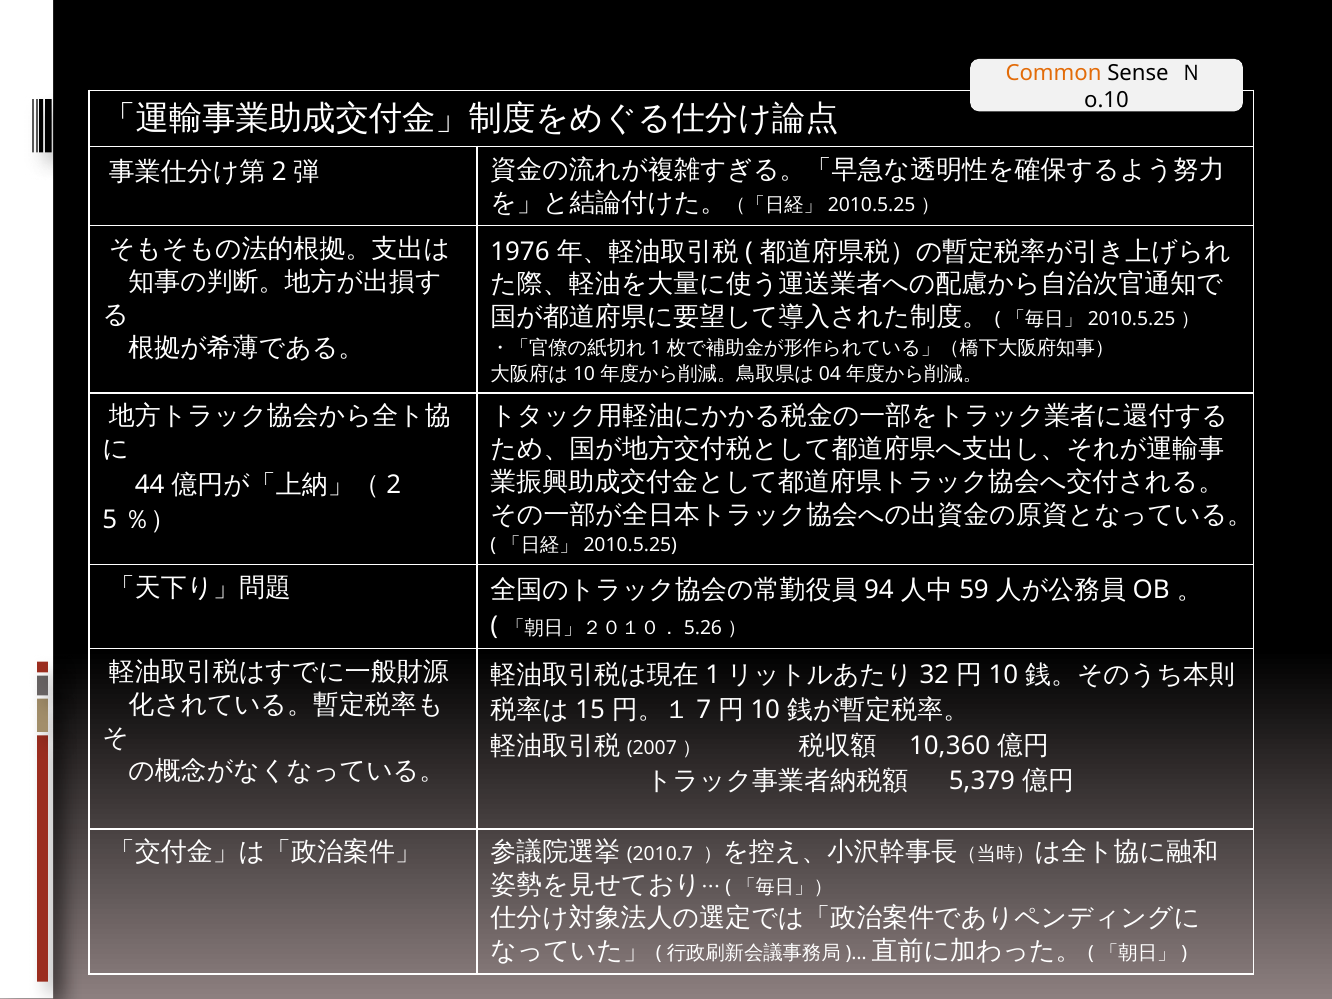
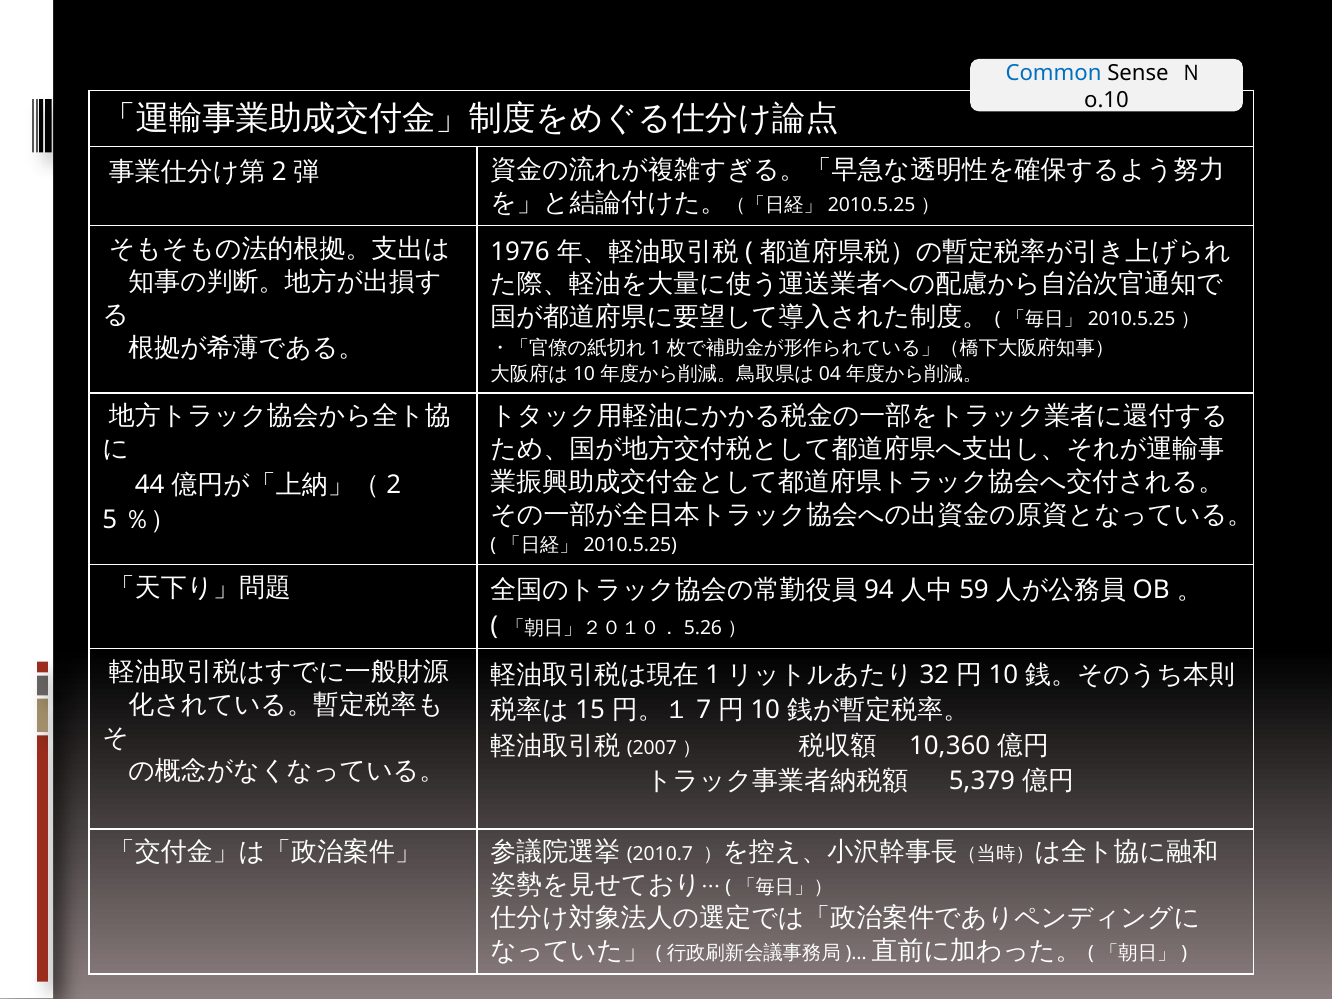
Common colour: orange -> blue
